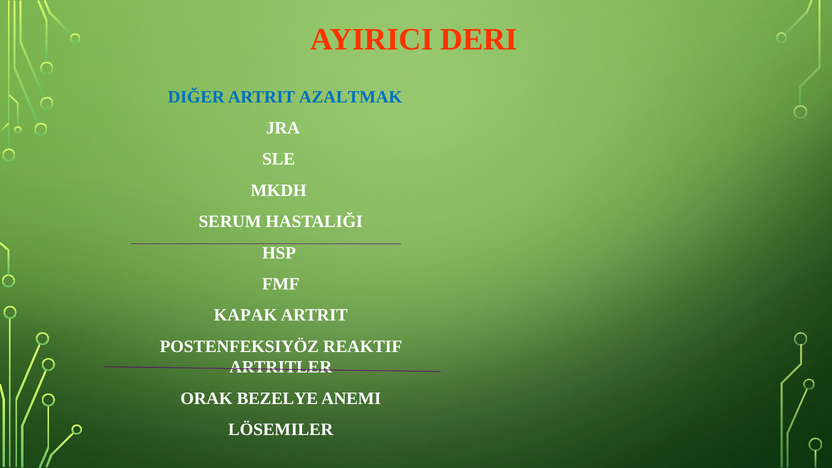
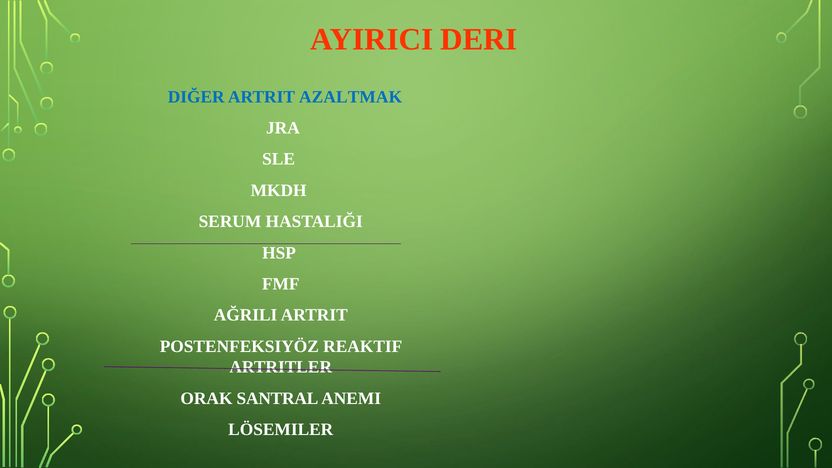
KAPAK: KAPAK -> AĞRILI
BEZELYE: BEZELYE -> SANTRAL
